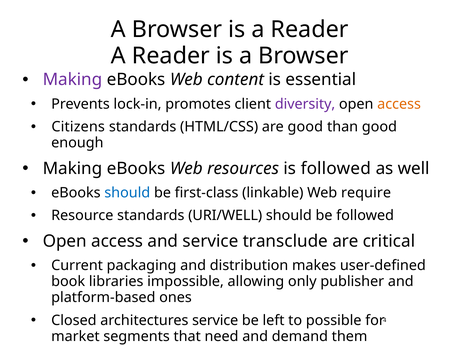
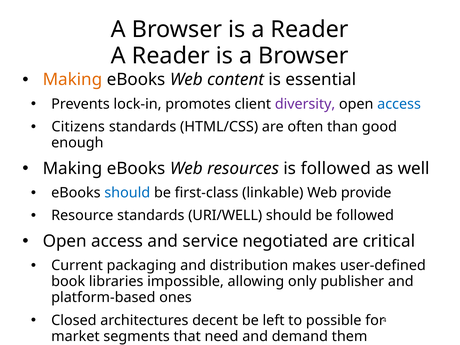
Making at (72, 80) colour: purple -> orange
access at (399, 104) colour: orange -> blue
are good: good -> often
require: require -> provide
transclude: transclude -> negotiated
architectures service: service -> decent
